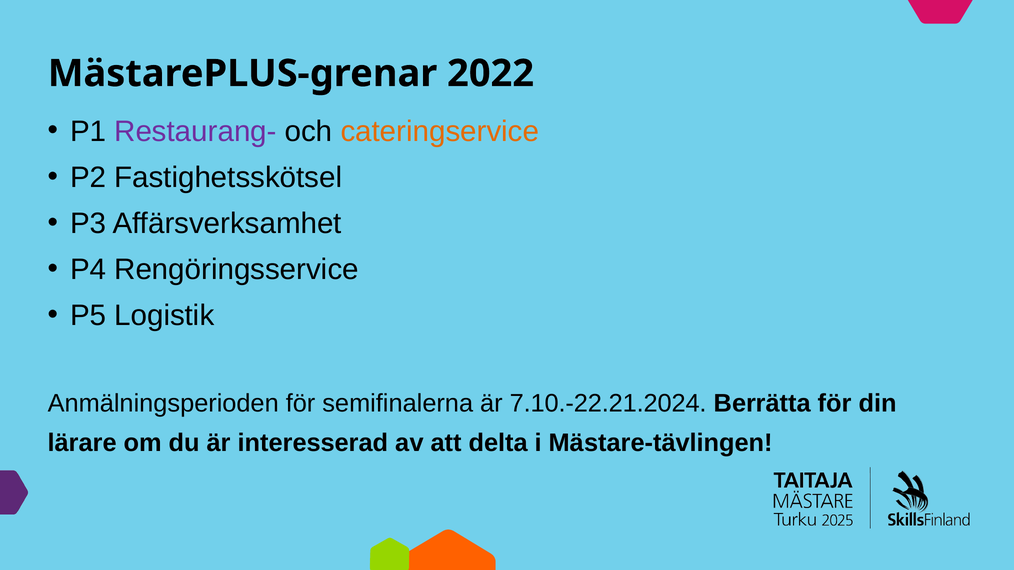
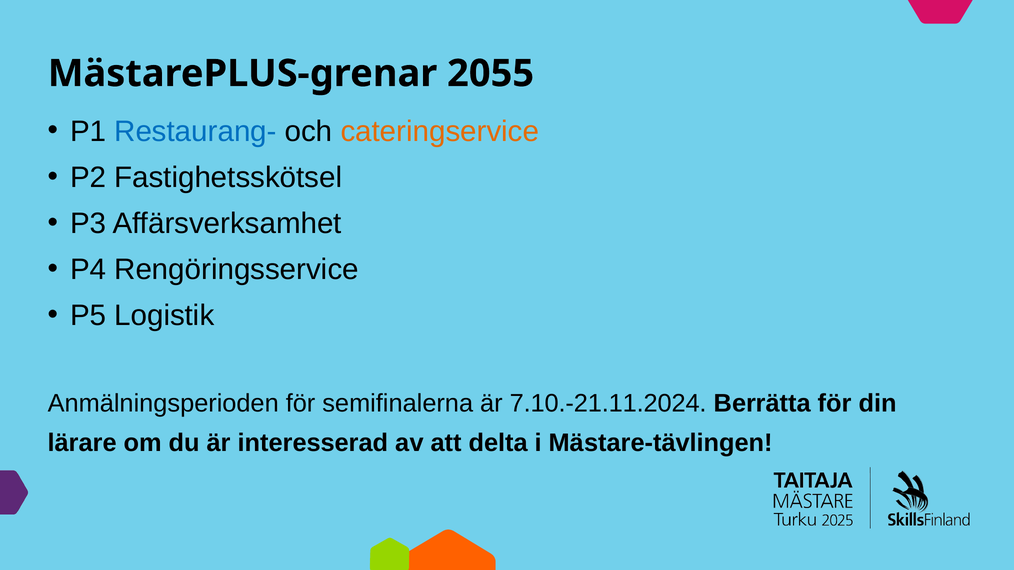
2022: 2022 -> 2055
Restaurang- colour: purple -> blue
7.10.-22.21.2024: 7.10.-22.21.2024 -> 7.10.-21.11.2024
